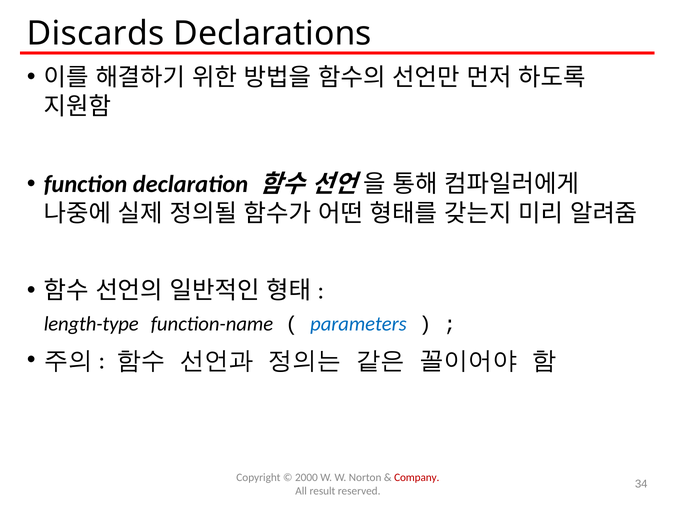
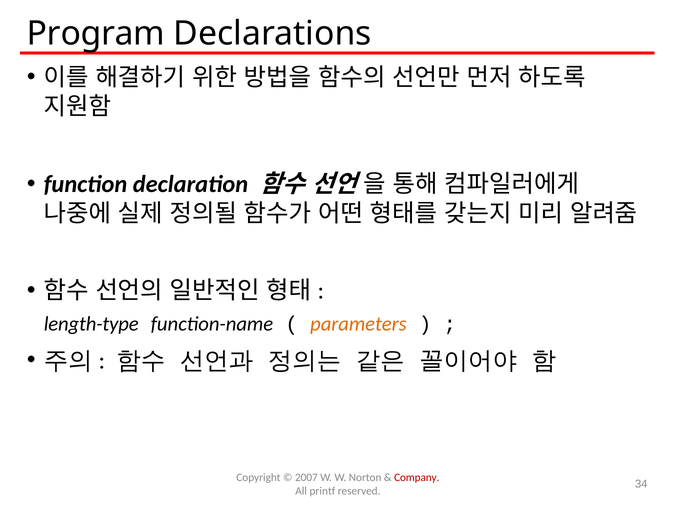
Discards: Discards -> Program
parameters colour: blue -> orange
2000: 2000 -> 2007
result: result -> printf
